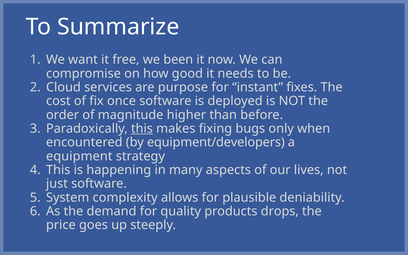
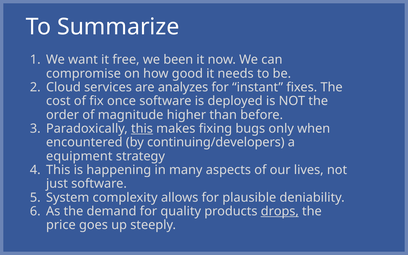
purpose: purpose -> analyzes
equipment/developers: equipment/developers -> continuing/developers
drops underline: none -> present
